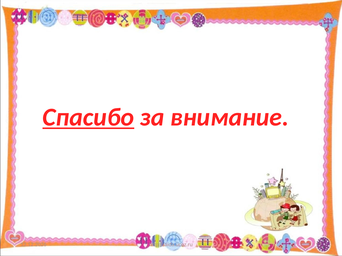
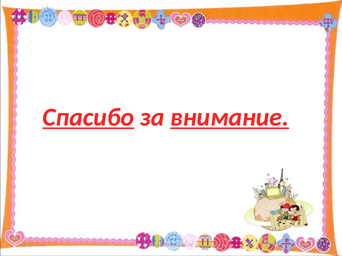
внимание underline: none -> present
